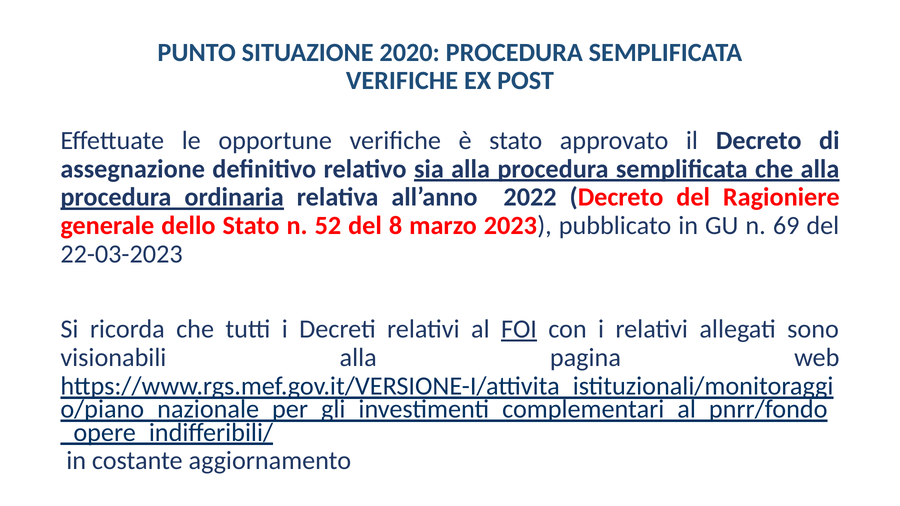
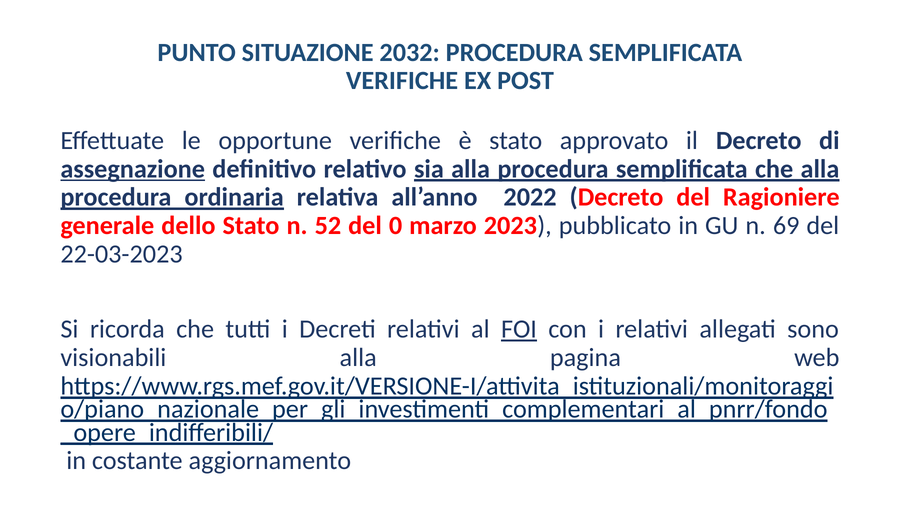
2020: 2020 -> 2032
assegnazione underline: none -> present
8: 8 -> 0
